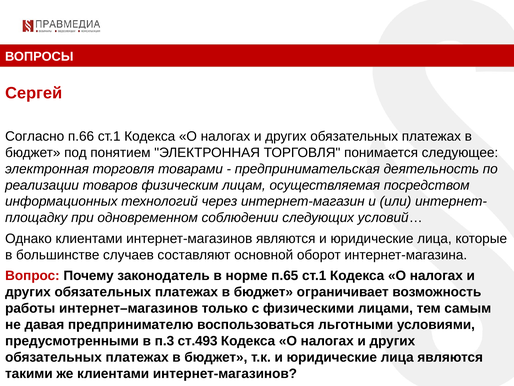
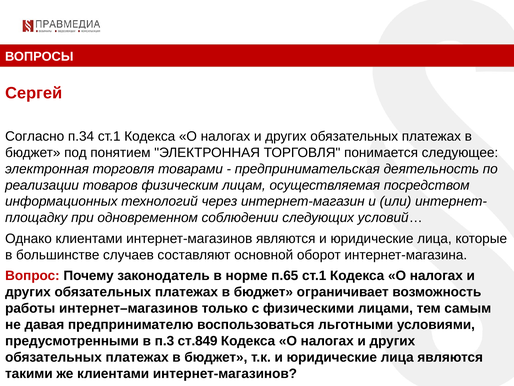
п.66: п.66 -> п.34
ст.493: ст.493 -> ст.849
